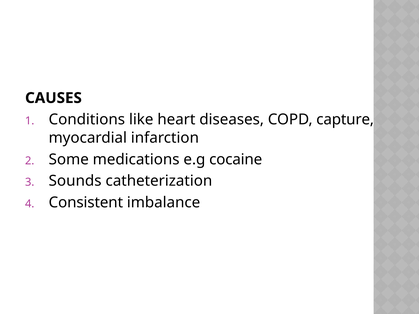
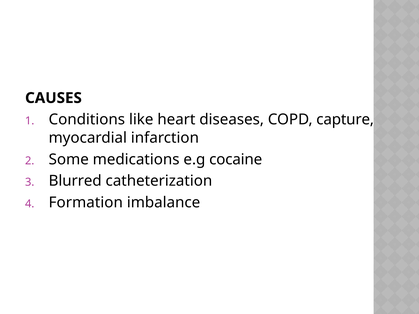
Sounds: Sounds -> Blurred
Consistent: Consistent -> Formation
